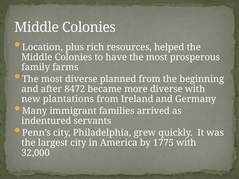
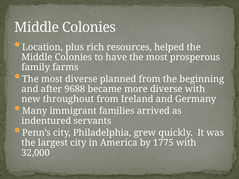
8472: 8472 -> 9688
plantations: plantations -> throughout
